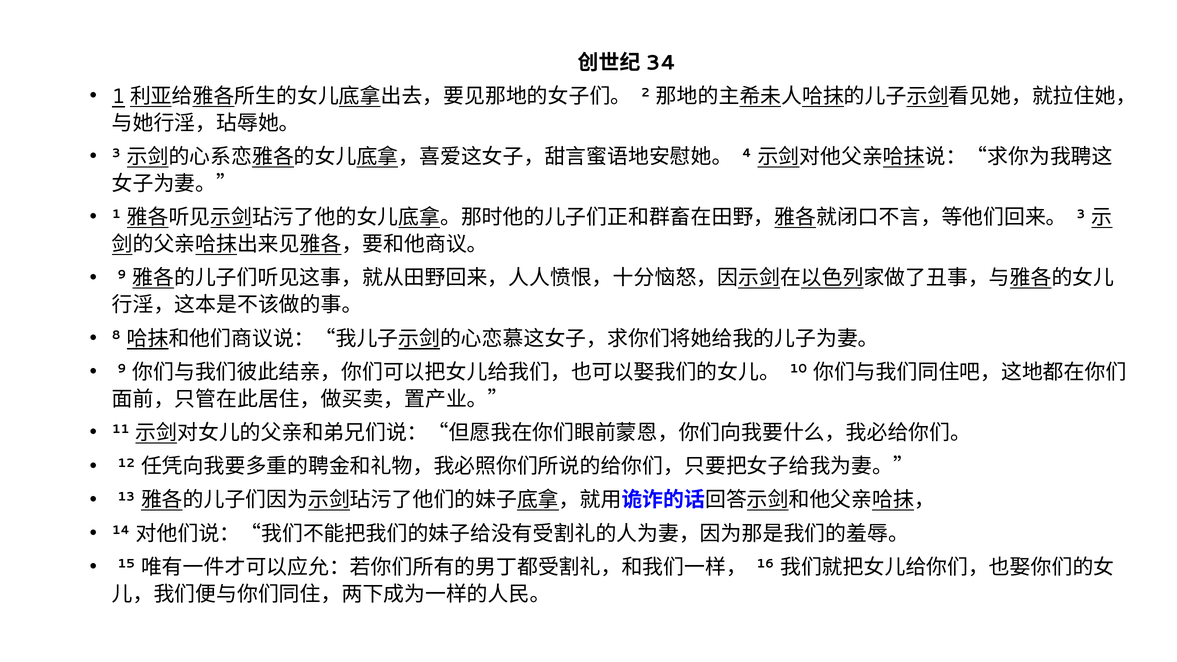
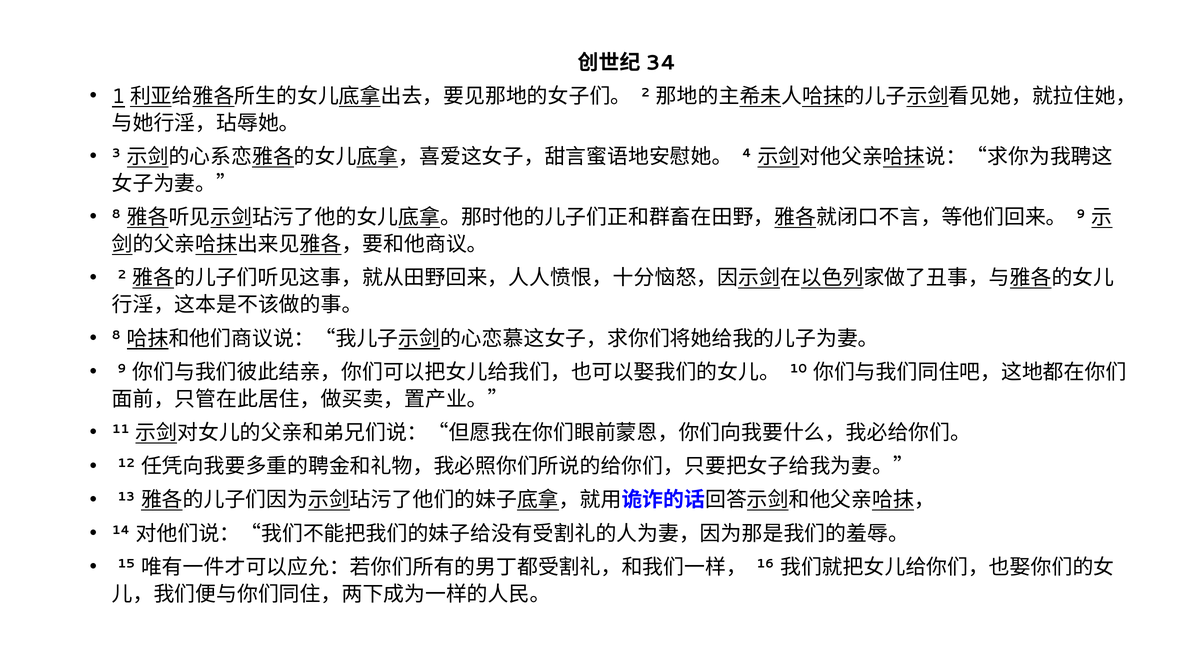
1 at (116, 214): 1 -> 8
3 at (1081, 214): 3 -> 9
9 at (122, 275): 9 -> 2
